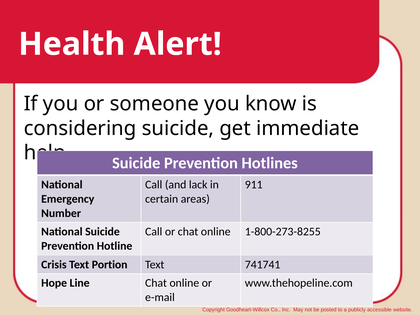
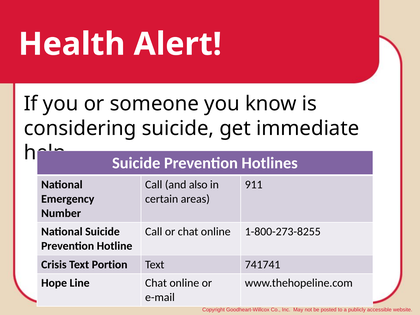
lack: lack -> also
